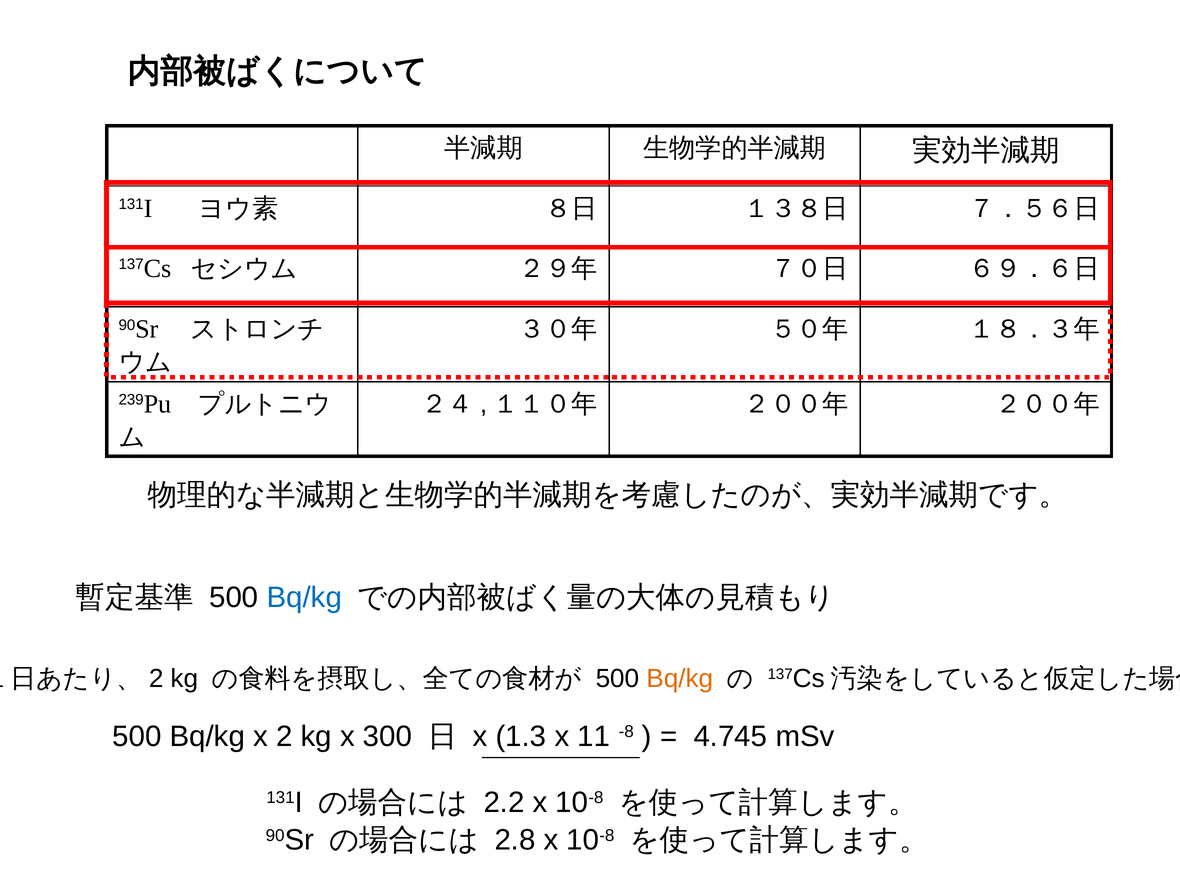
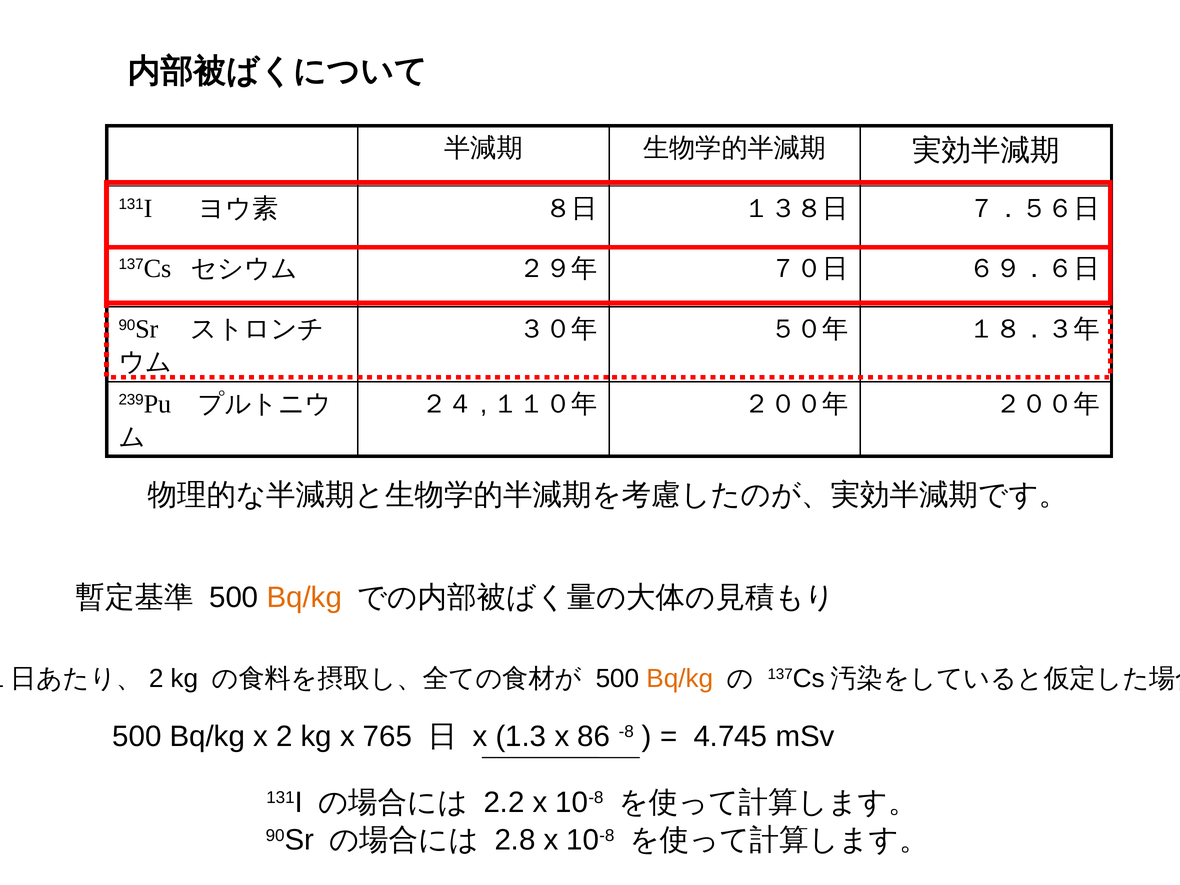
Bq/kg at (304, 597) colour: blue -> orange
300: 300 -> 765
11: 11 -> 86
